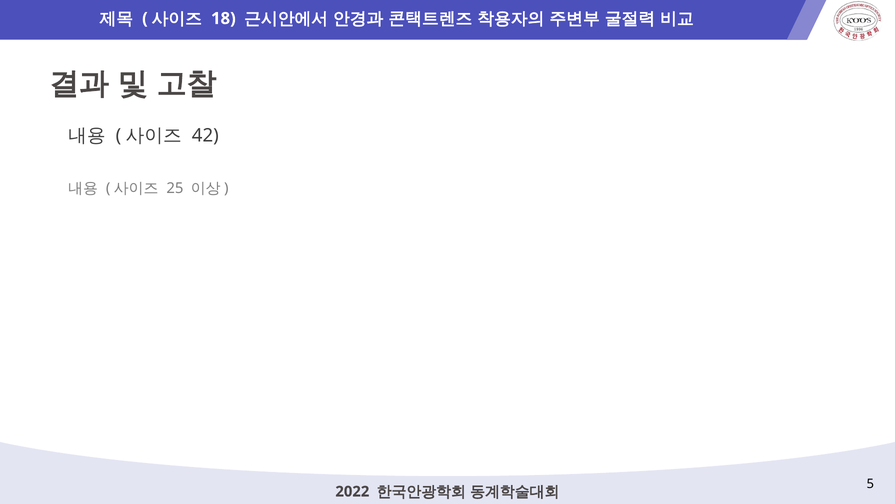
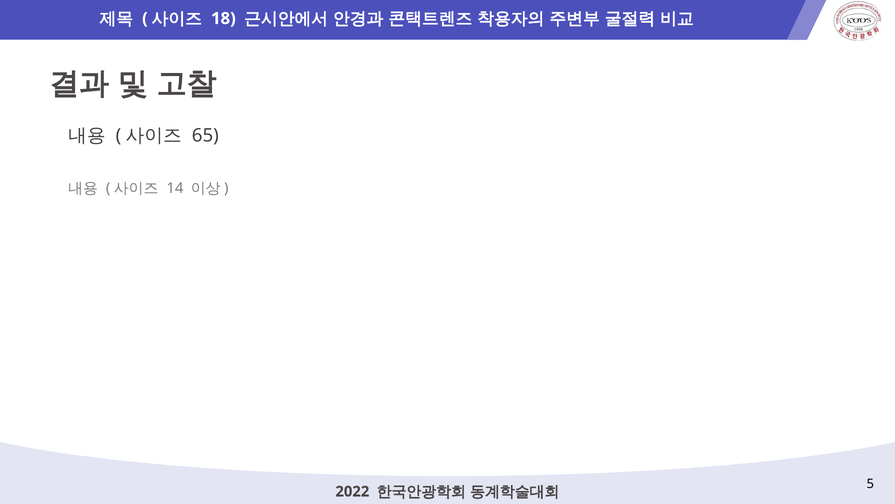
42: 42 -> 65
25: 25 -> 14
